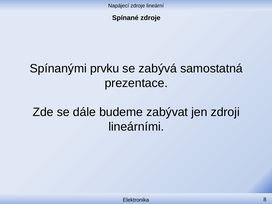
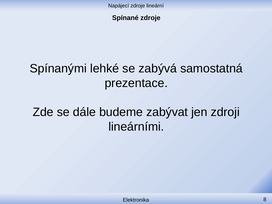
prvku: prvku -> lehké
